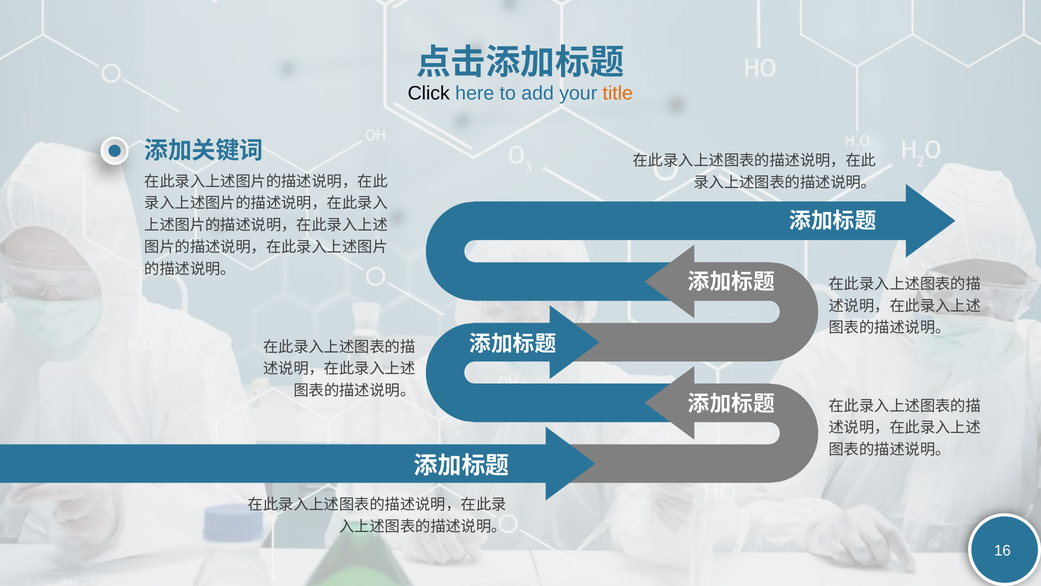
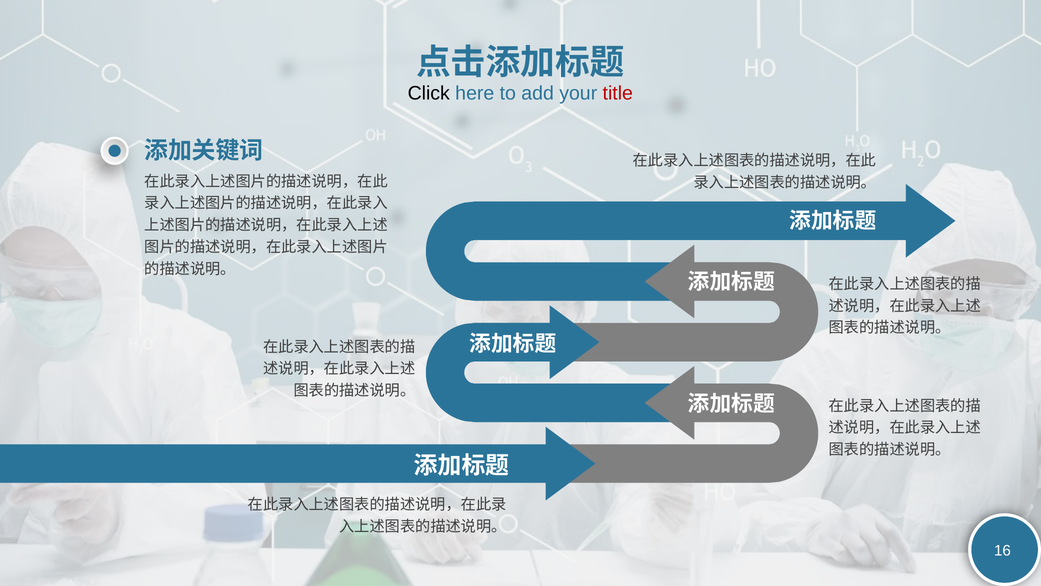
title colour: orange -> red
